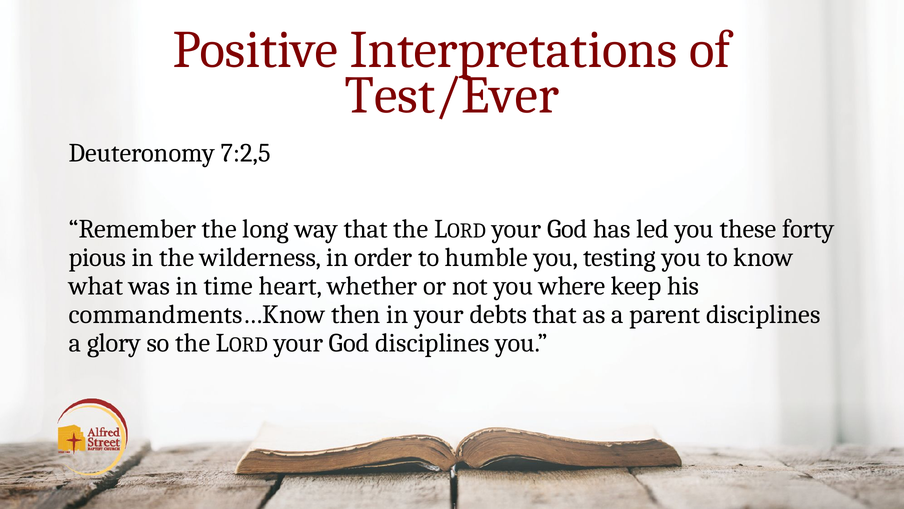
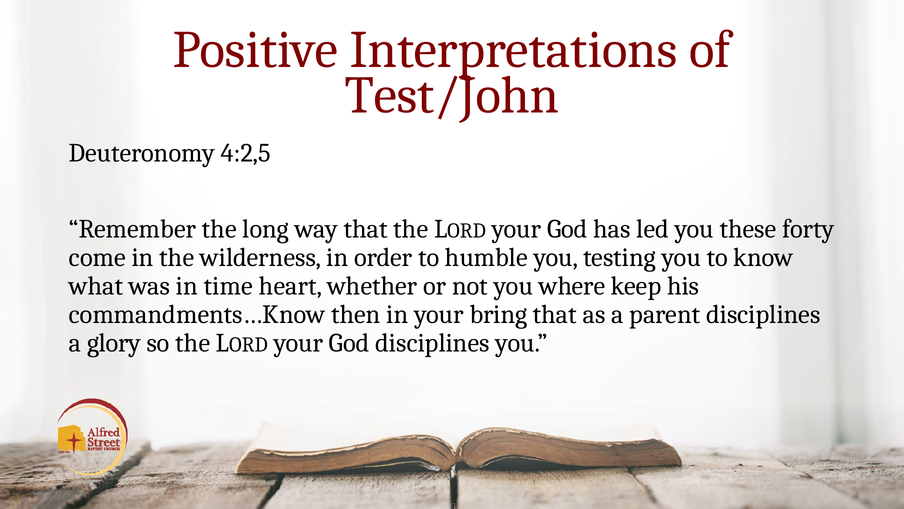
Test/Ever: Test/Ever -> Test/John
7:2,5: 7:2,5 -> 4:2,5
pious: pious -> come
debts: debts -> bring
